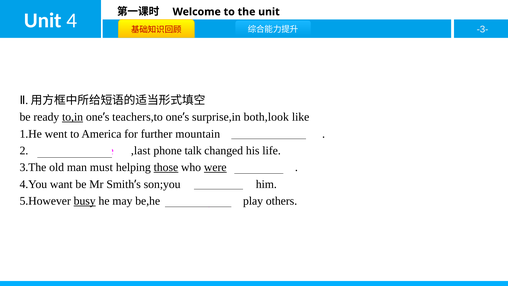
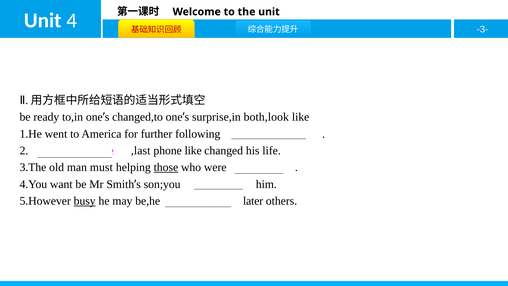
to,in underline: present -> none
teachers,to: teachers,to -> changed,to
mountain: mountain -> following
phone talk: talk -> like
were underline: present -> none
play: play -> later
